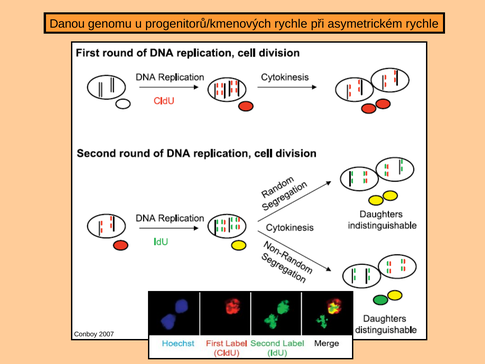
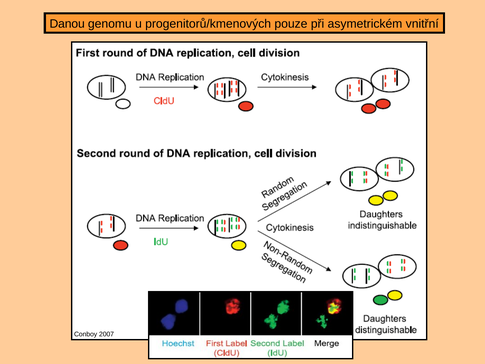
progenitorů/kmenových rychle: rychle -> pouze
asymetrickém rychle: rychle -> vnitřní
